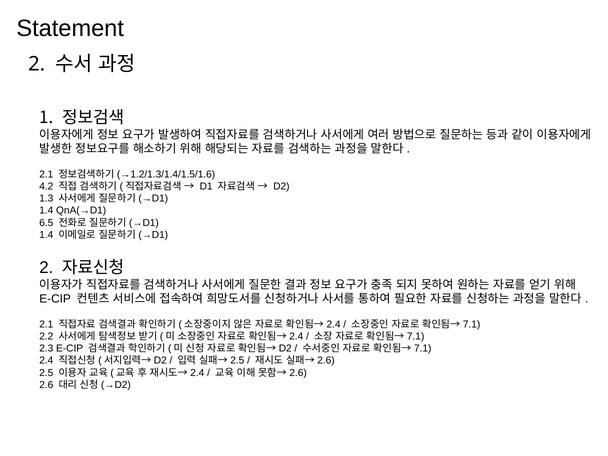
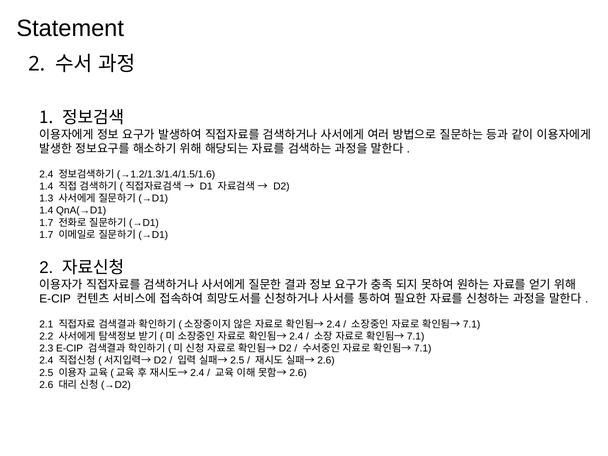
2.1 at (46, 174): 2.1 -> 2.4
4.2 at (46, 186): 4.2 -> 1.4
6.5 at (46, 223): 6.5 -> 1.7
1.4 at (46, 235): 1.4 -> 1.7
